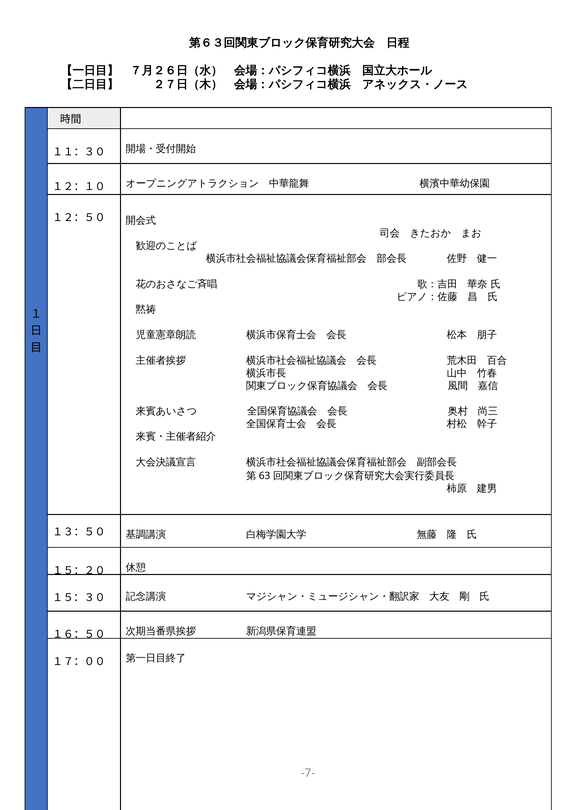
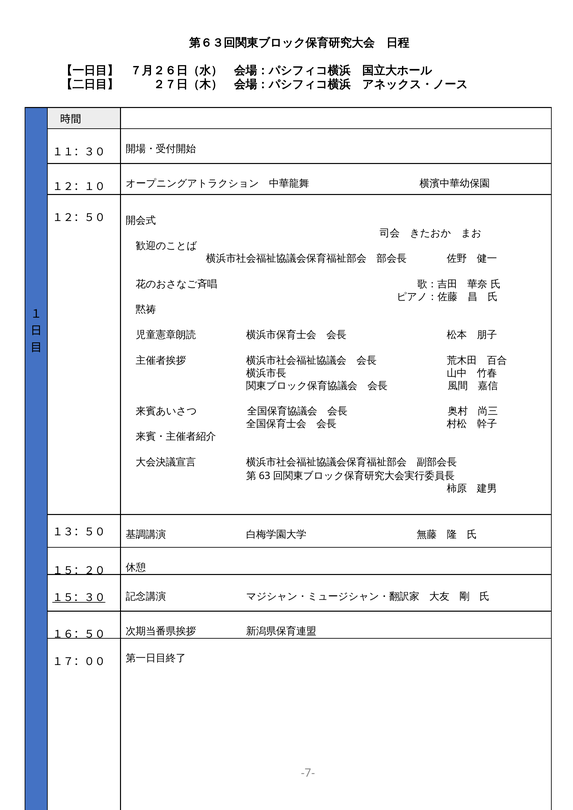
１５：３０ underline: none -> present
